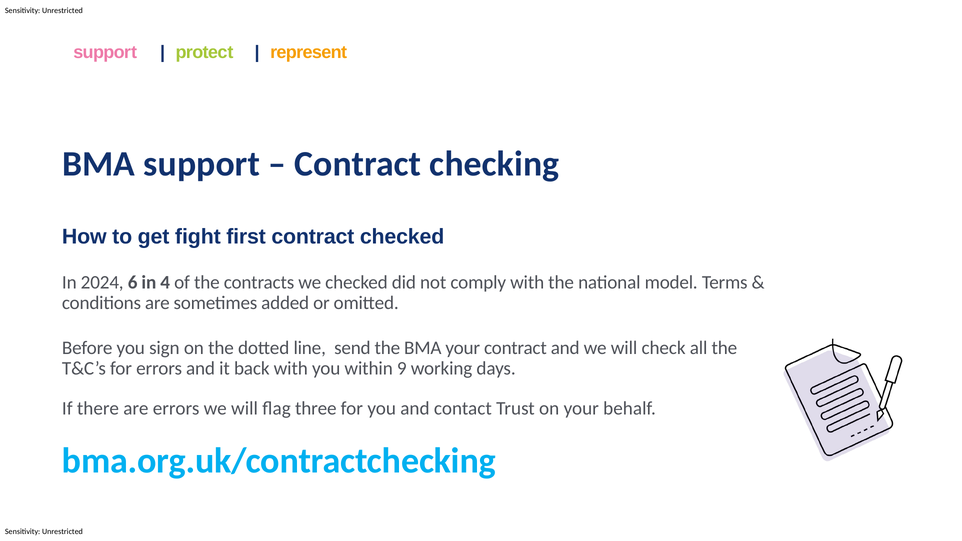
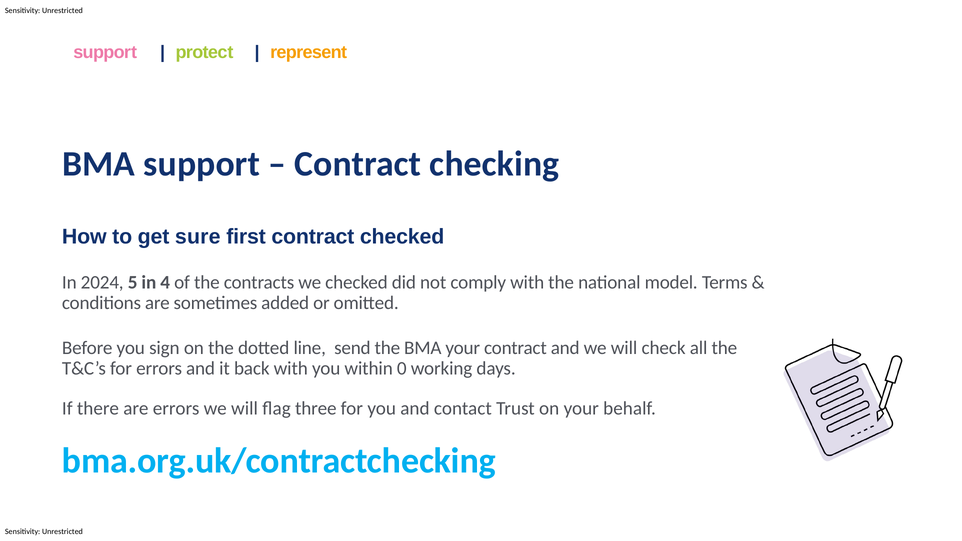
fight: fight -> sure
6: 6 -> 5
9: 9 -> 0
